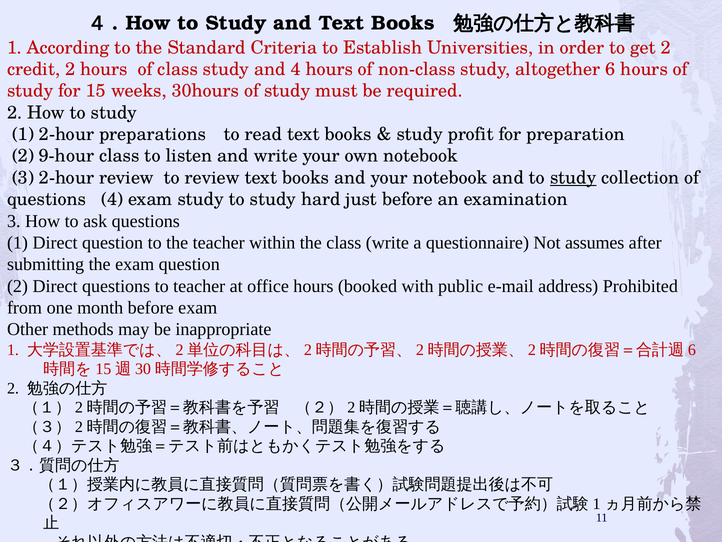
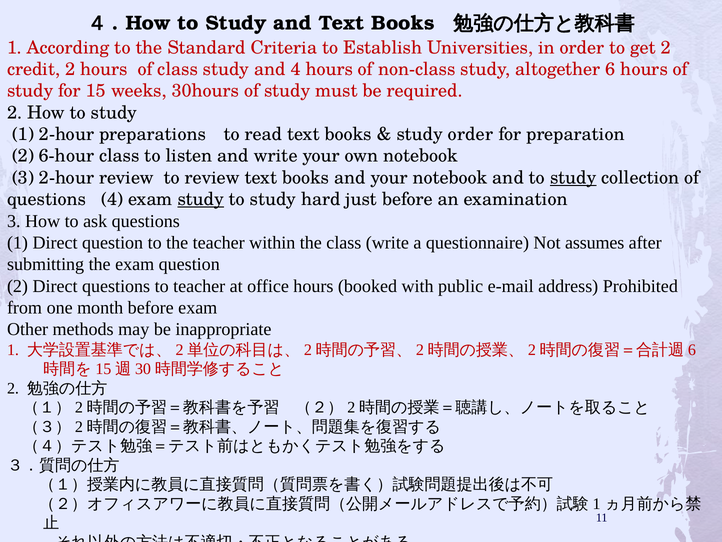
study profit: profit -> order
9-hour: 9-hour -> 6-hour
study at (201, 199) underline: none -> present
